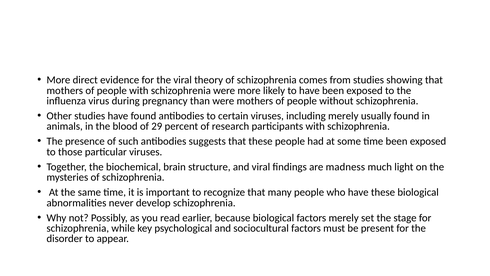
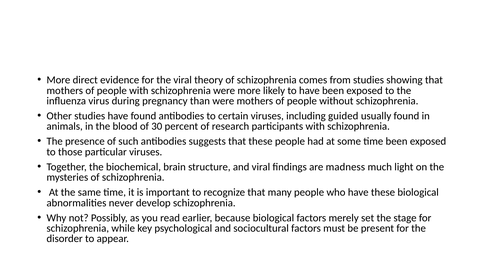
including merely: merely -> guided
29: 29 -> 30
